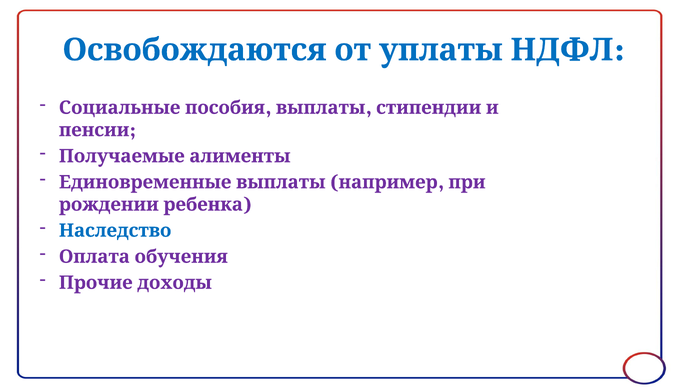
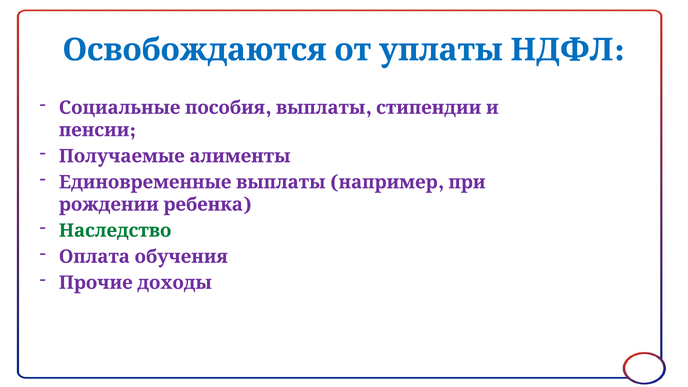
Наследство colour: blue -> green
